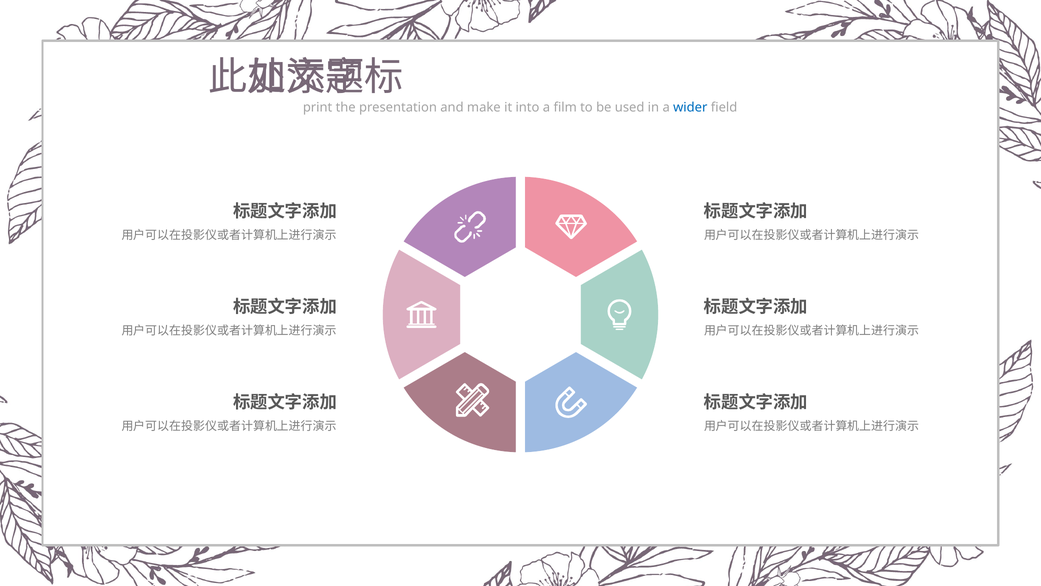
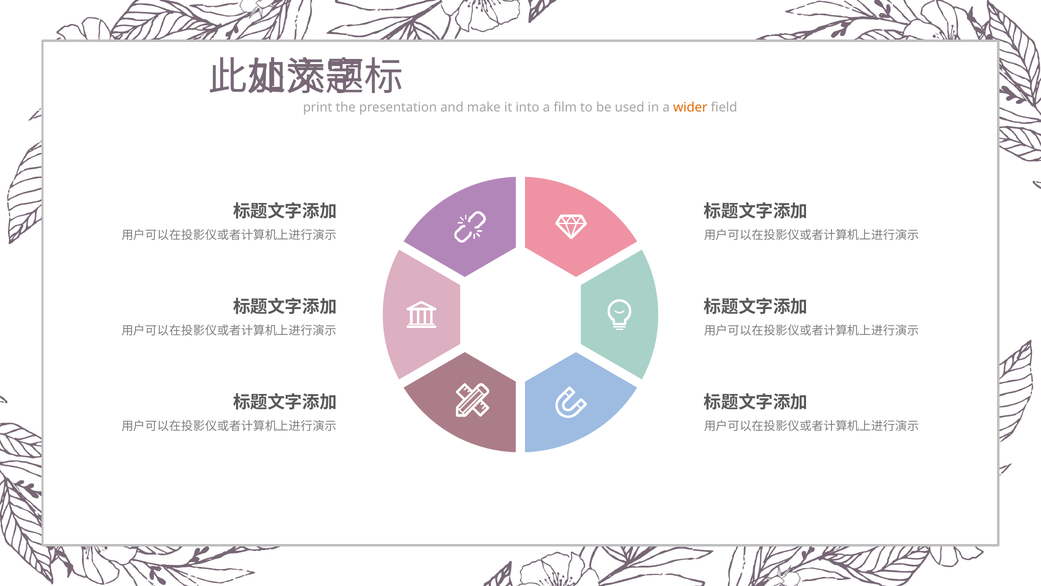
wider colour: blue -> orange
